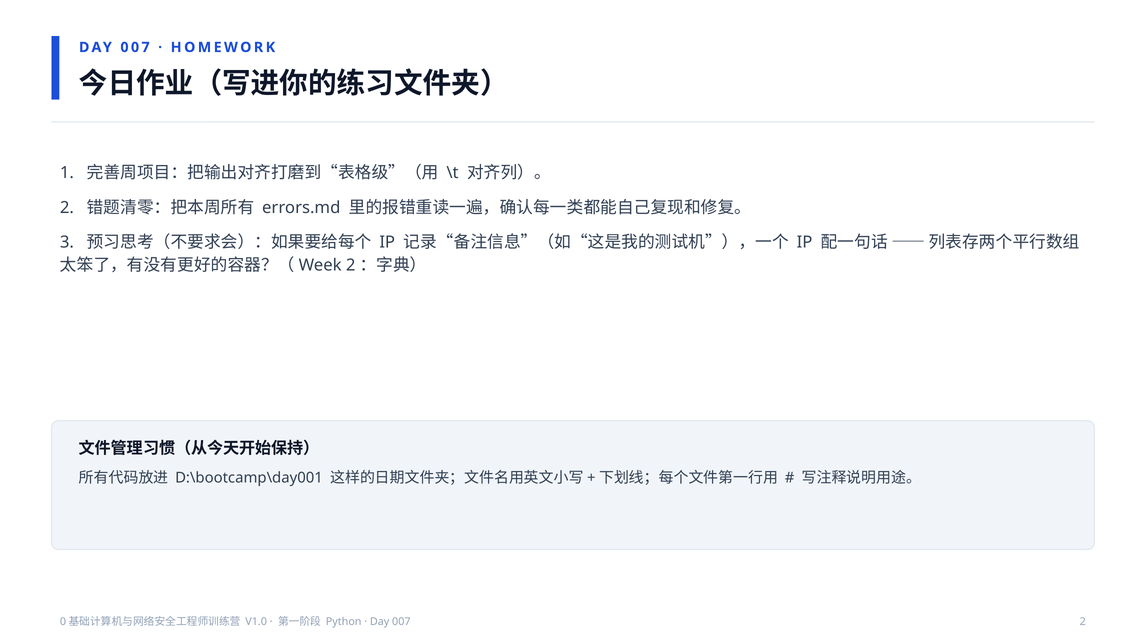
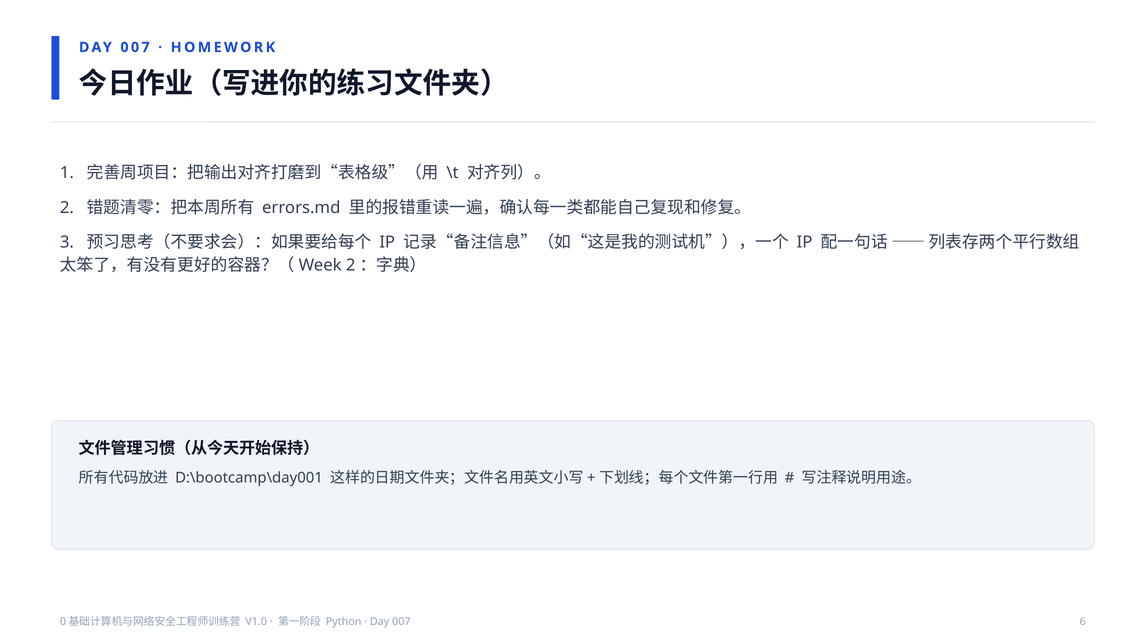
007 2: 2 -> 6
